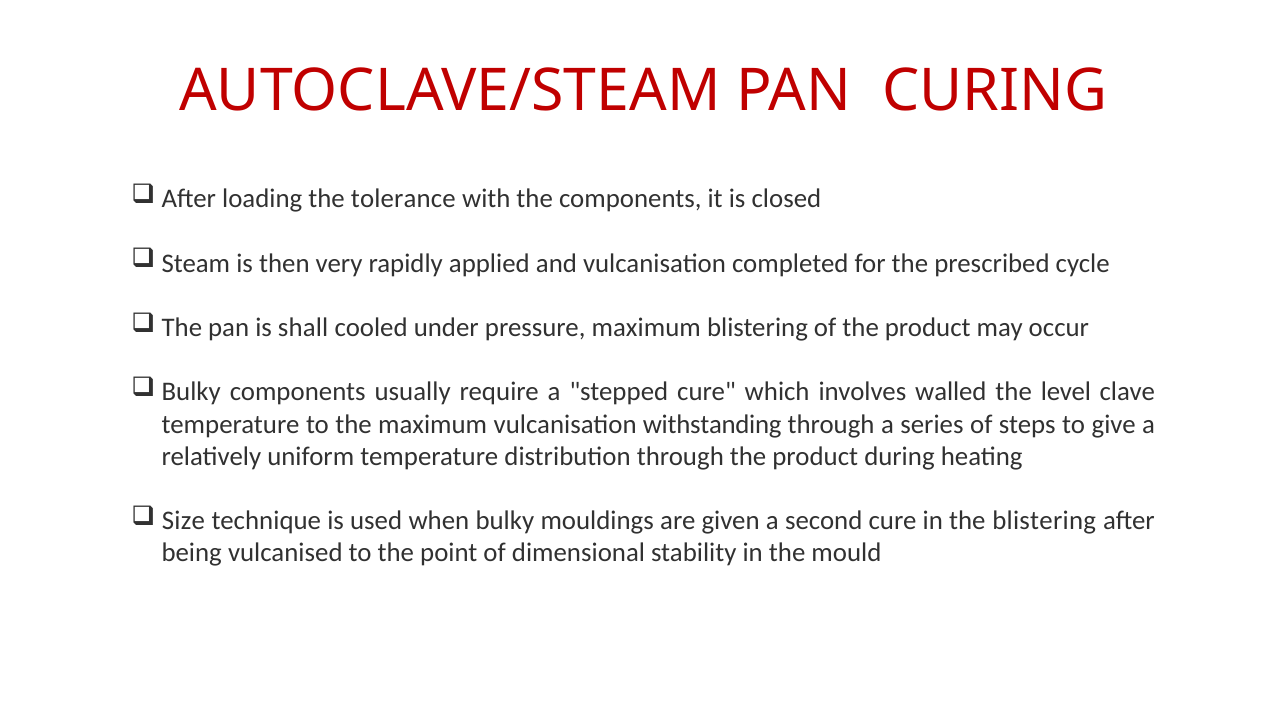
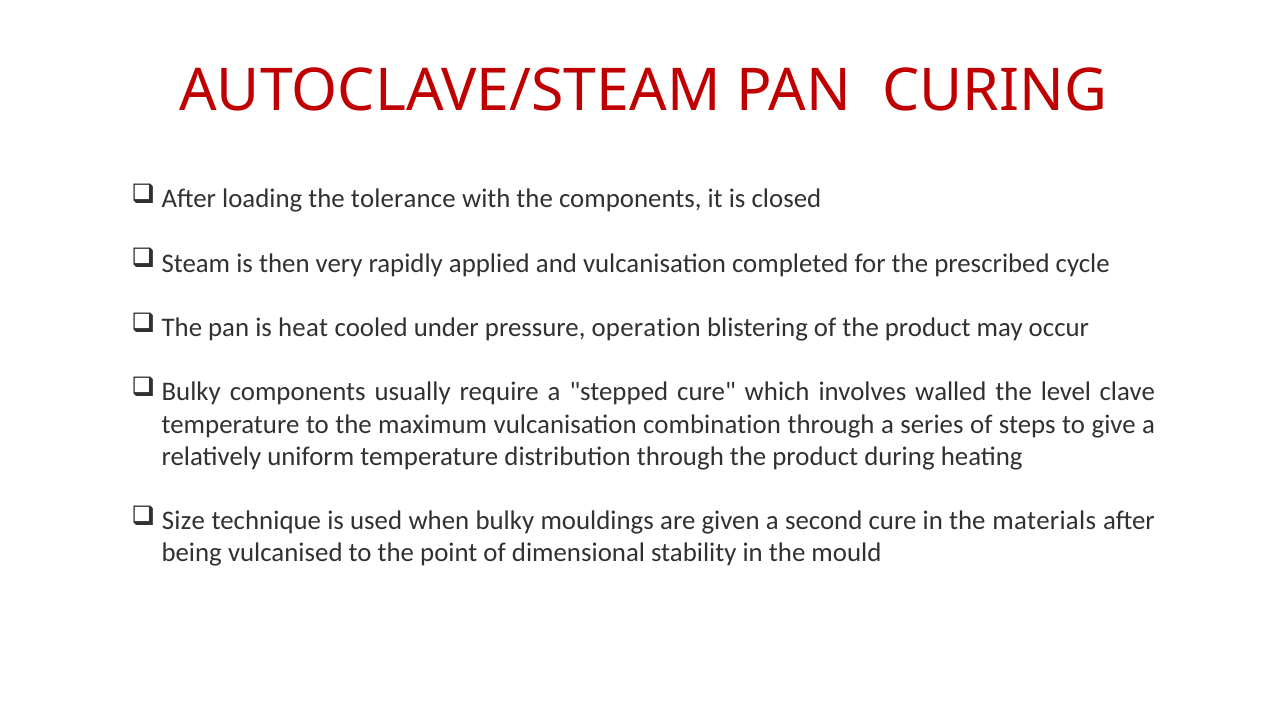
shall: shall -> heat
pressure maximum: maximum -> operation
withstanding: withstanding -> combination
the blistering: blistering -> materials
